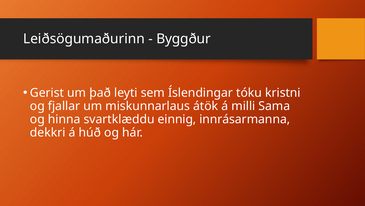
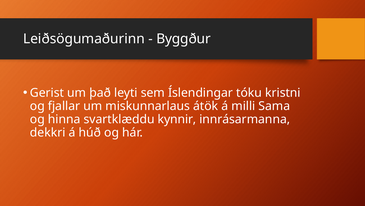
einnig: einnig -> kynnir
